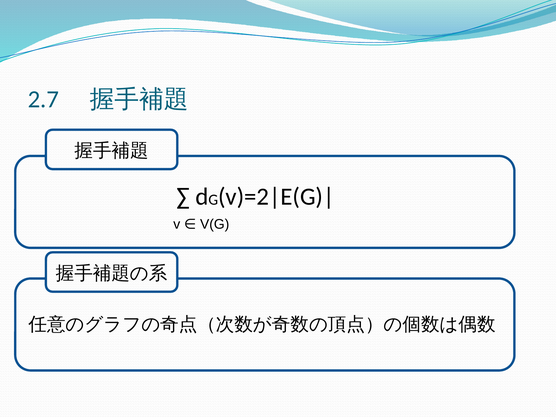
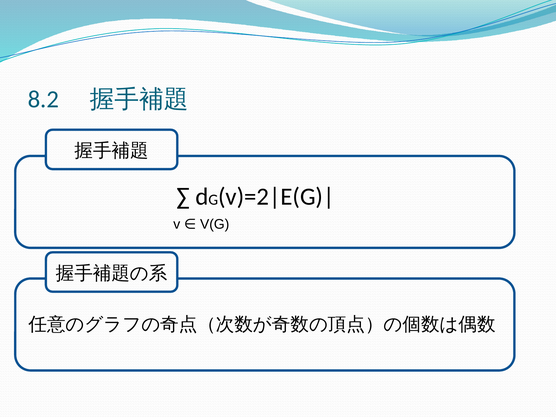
2.7: 2.7 -> 8.2
